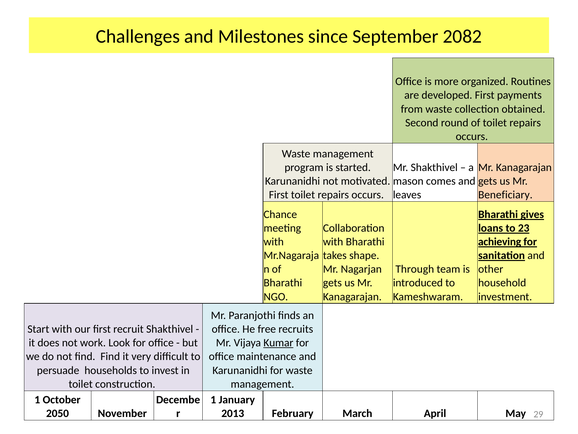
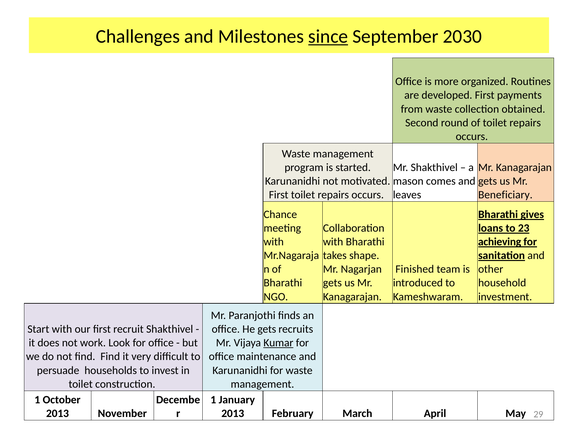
since underline: none -> present
2082: 2082 -> 2030
Through: Through -> Finished
He free: free -> gets
2050 at (58, 413): 2050 -> 2013
